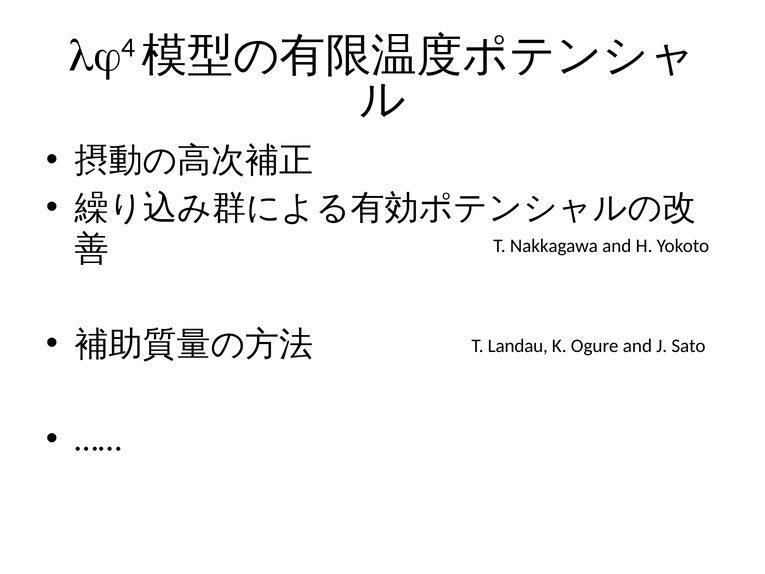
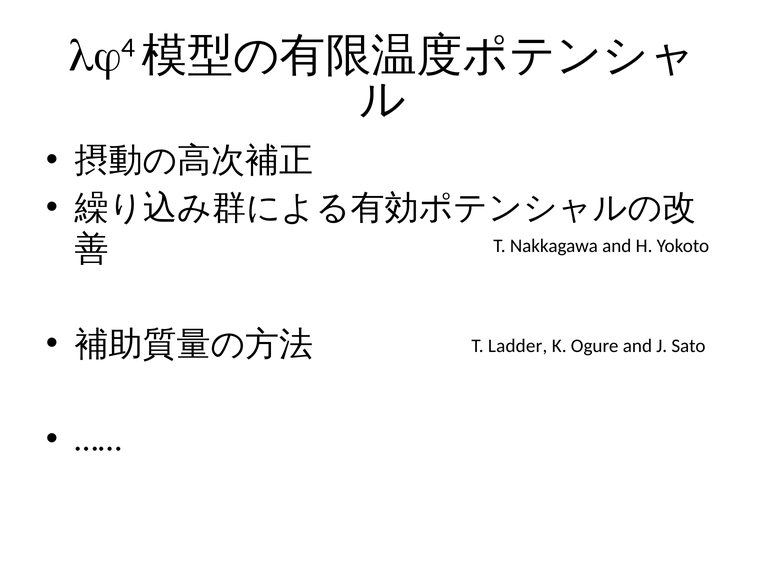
Landau: Landau -> Ladder
